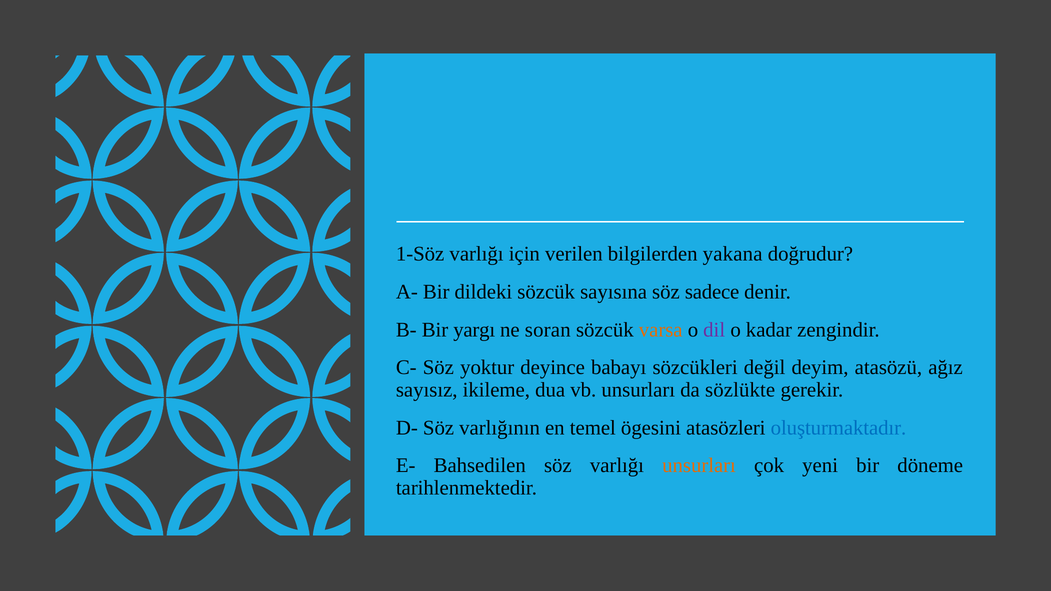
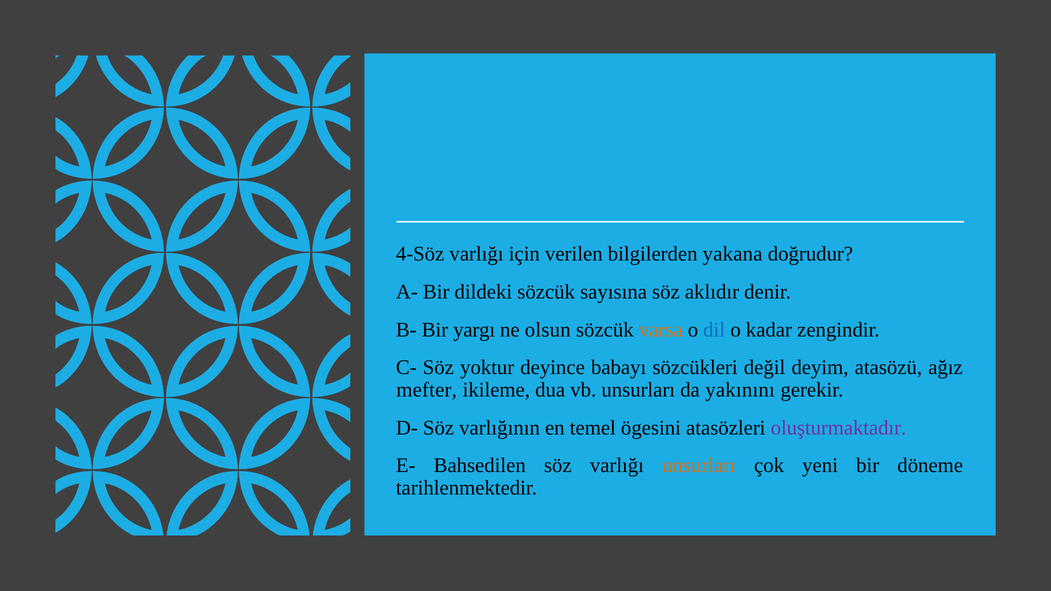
1-Söz: 1-Söz -> 4-Söz
sadece: sadece -> aklıdır
soran: soran -> olsun
dil colour: purple -> blue
sayısız: sayısız -> mefter
sözlükte: sözlükte -> yakınını
oluşturmaktadır colour: blue -> purple
